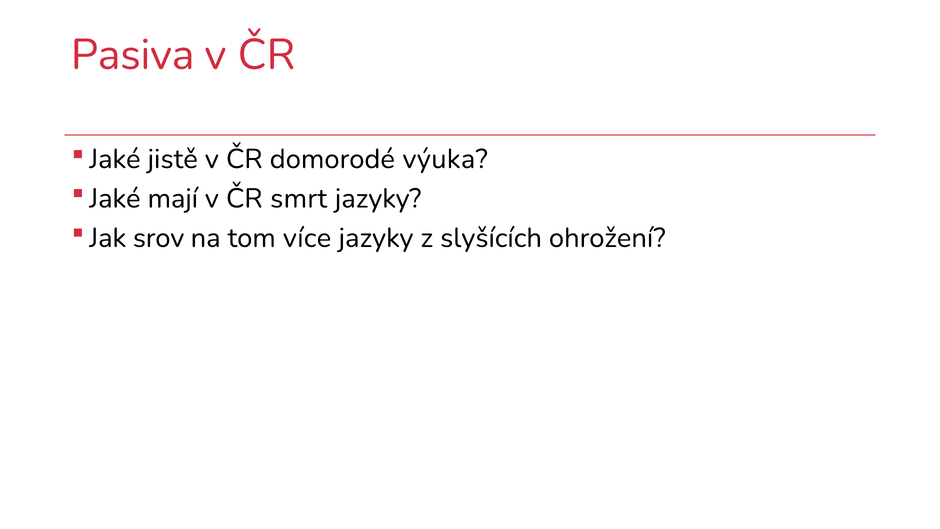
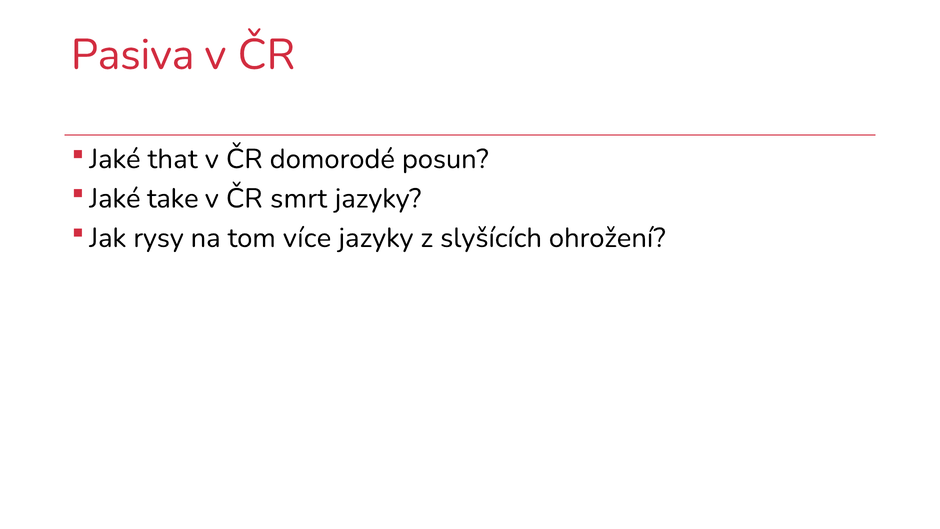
jistě: jistě -> that
výuka: výuka -> posun
mají: mají -> take
srov: srov -> rysy
